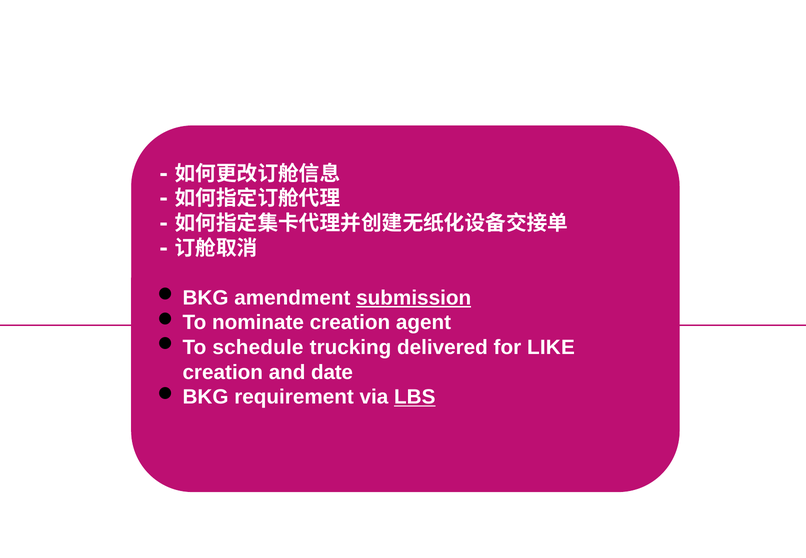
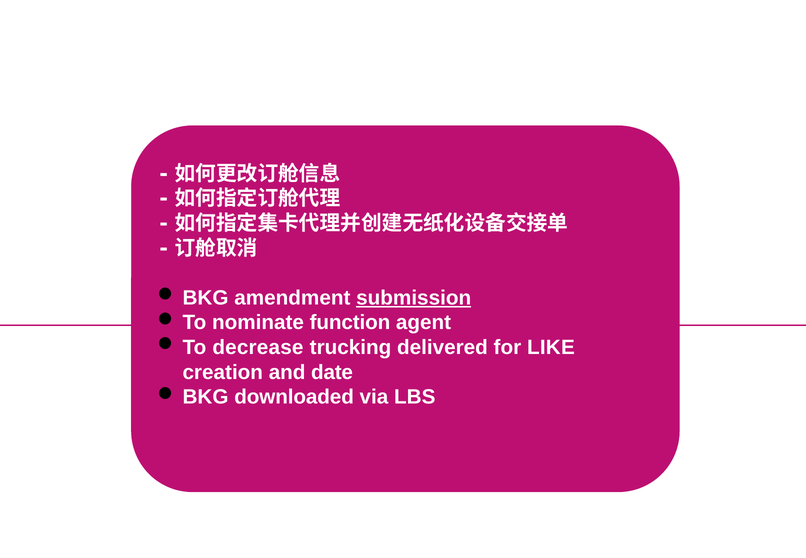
nominate creation: creation -> function
schedule: schedule -> decrease
requirement: requirement -> downloaded
LBS underline: present -> none
